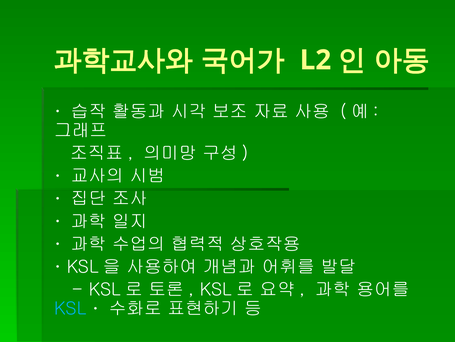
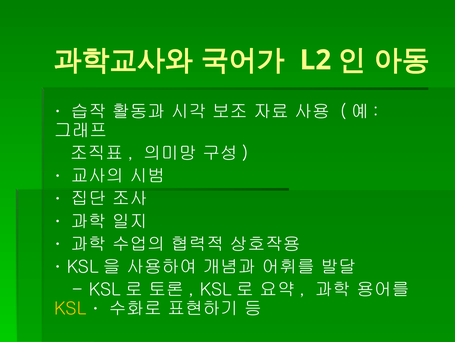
KSL colour: light blue -> yellow
